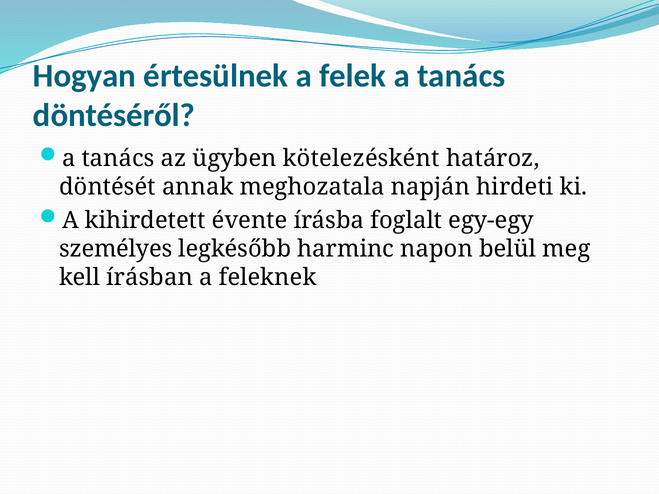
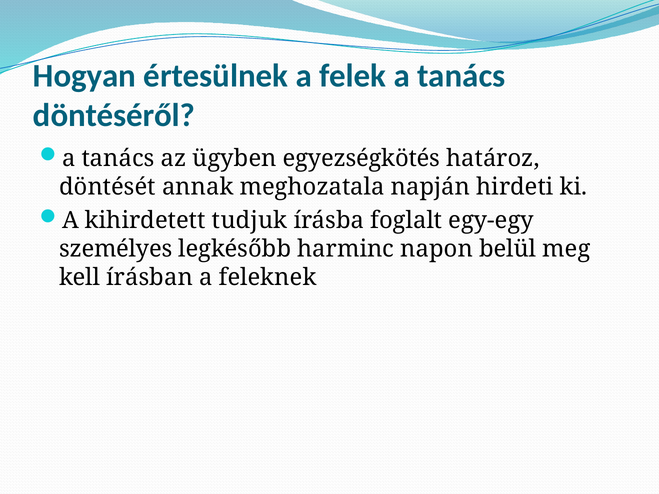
kötelezésként: kötelezésként -> egyezségkötés
évente: évente -> tudjuk
